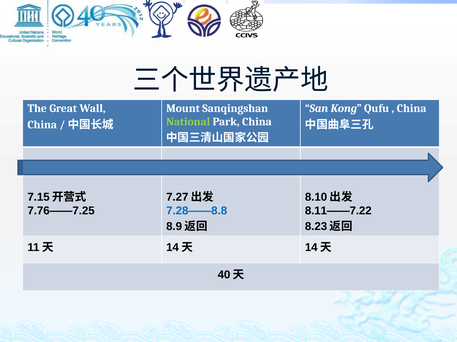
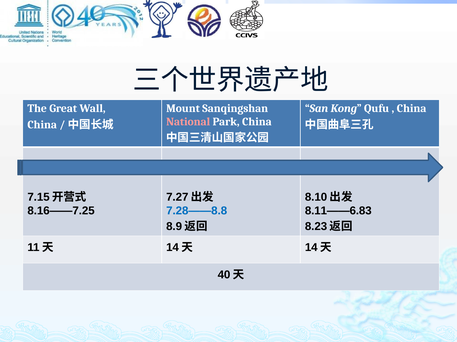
National colour: light green -> pink
7.76——7.25: 7.76——7.25 -> 8.16——7.25
8.11——7.22: 8.11——7.22 -> 8.11——6.83
